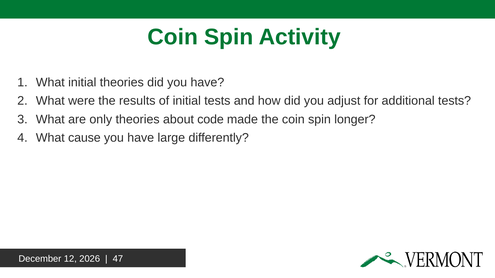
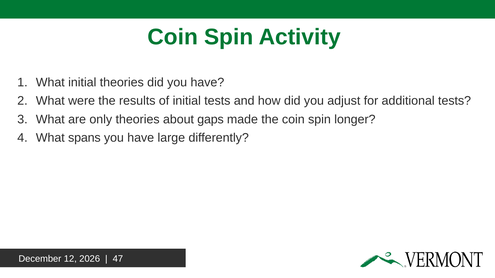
code: code -> gaps
cause: cause -> spans
